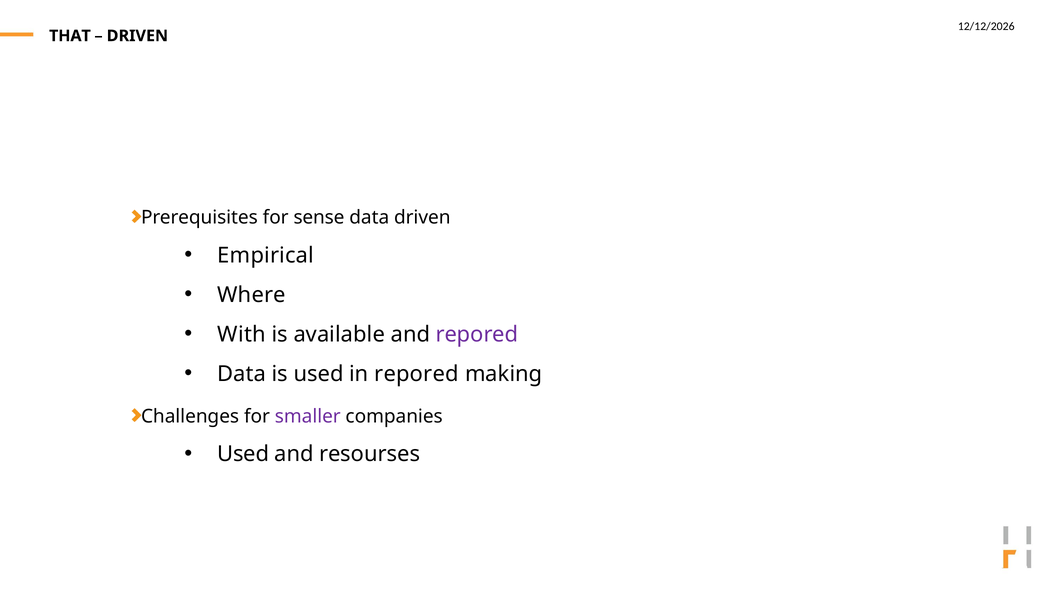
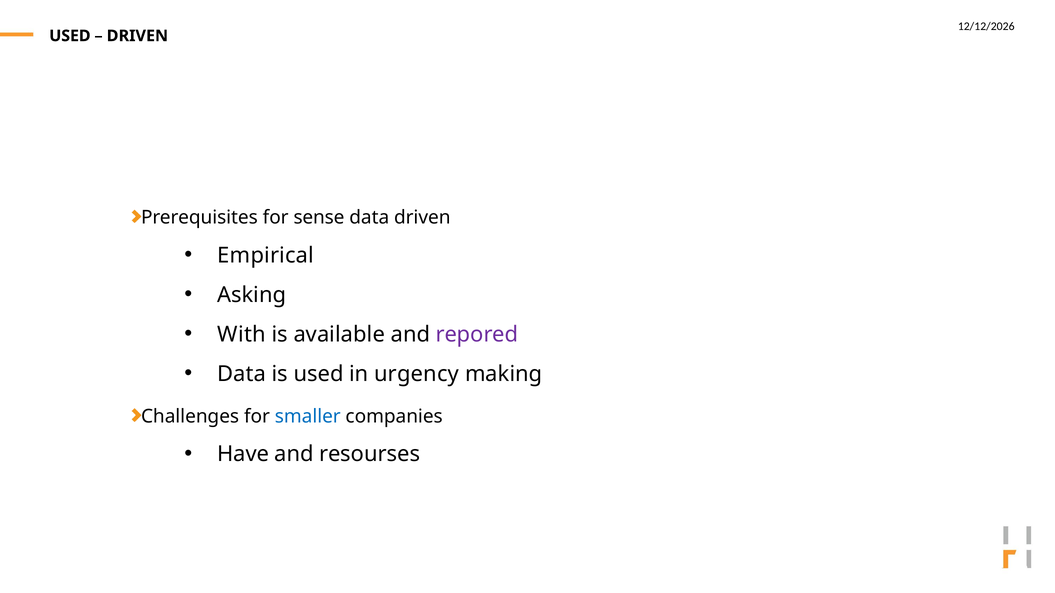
THAT at (70, 36): THAT -> USED
Where: Where -> Asking
in repored: repored -> urgency
smaller colour: purple -> blue
Used at (243, 455): Used -> Have
